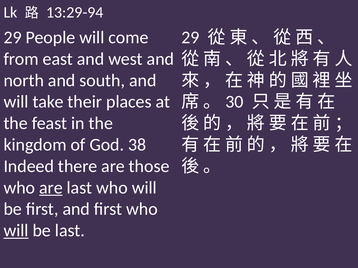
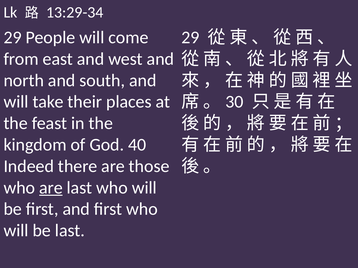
13:29-94: 13:29-94 -> 13:29-34
38: 38 -> 40
will at (16, 231) underline: present -> none
